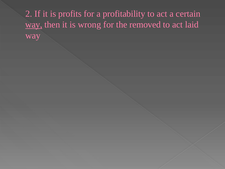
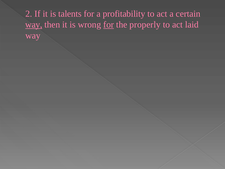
profits: profits -> talents
for at (109, 25) underline: none -> present
removed: removed -> properly
